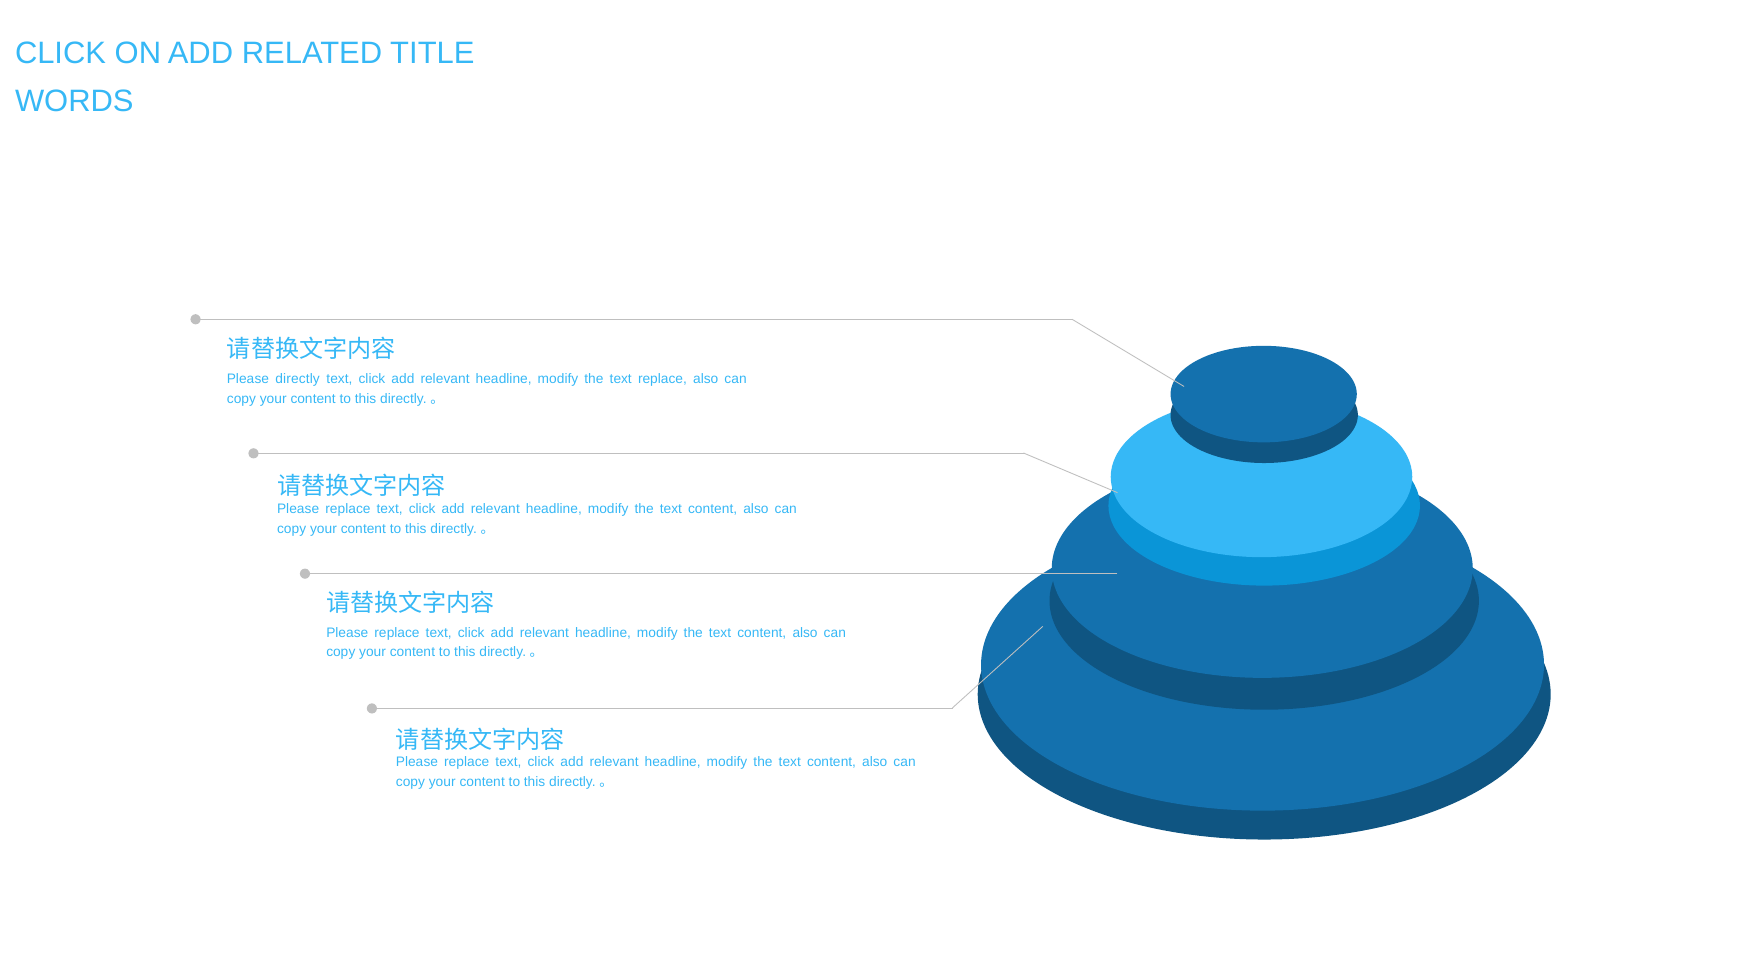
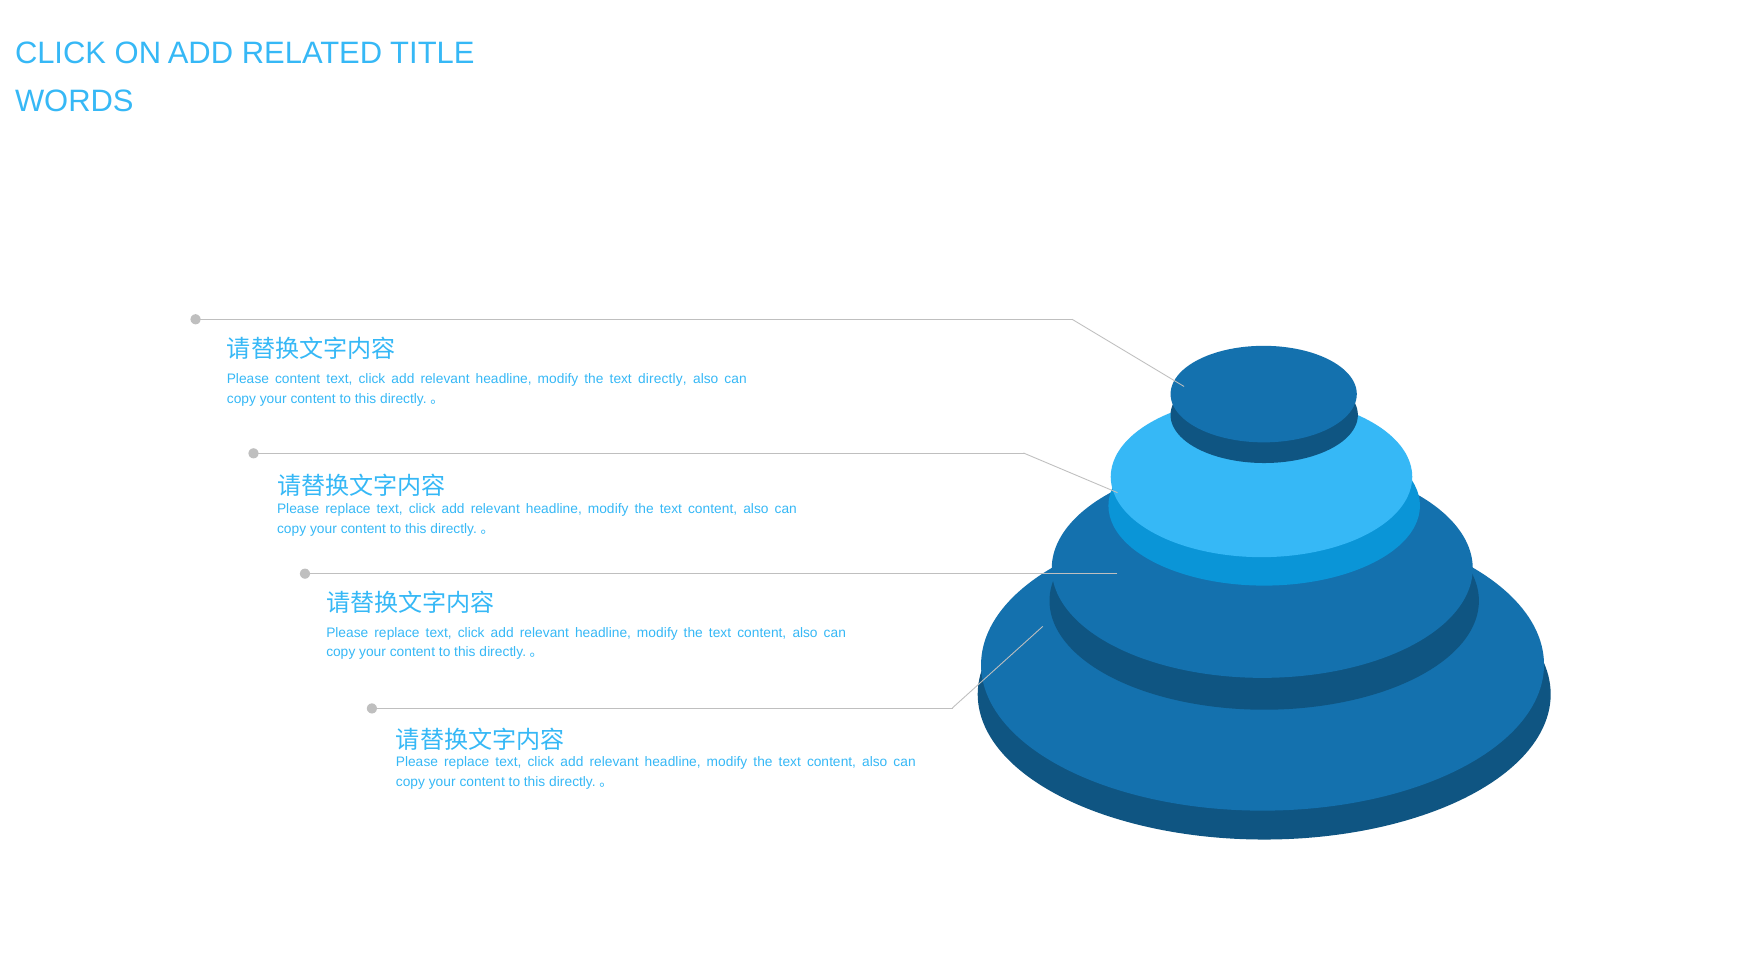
Please directly: directly -> content
text replace: replace -> directly
